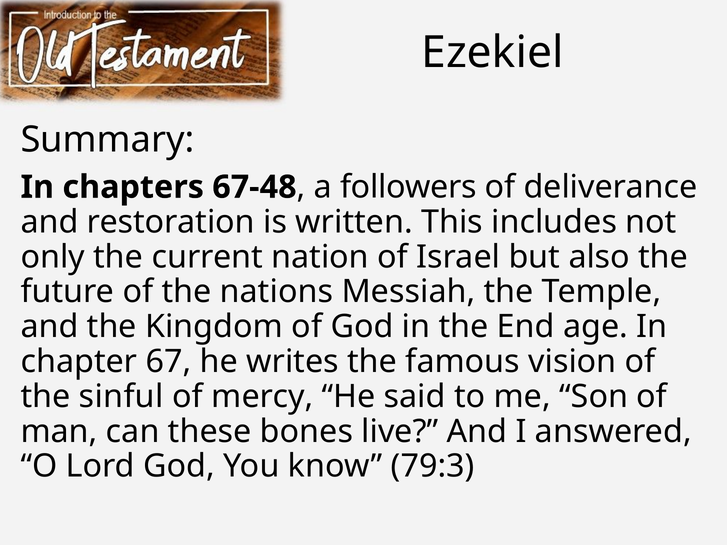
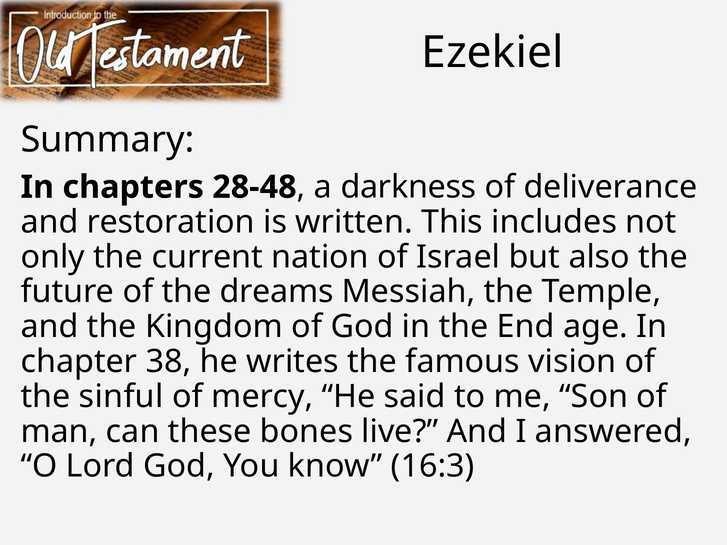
67-48: 67-48 -> 28-48
followers: followers -> darkness
nations: nations -> dreams
67: 67 -> 38
79:3: 79:3 -> 16:3
